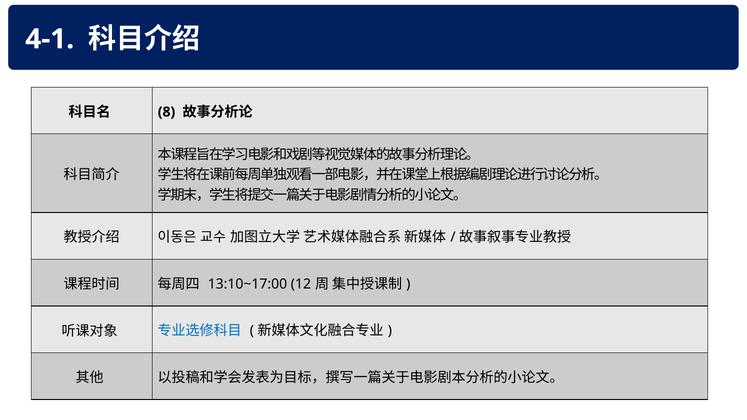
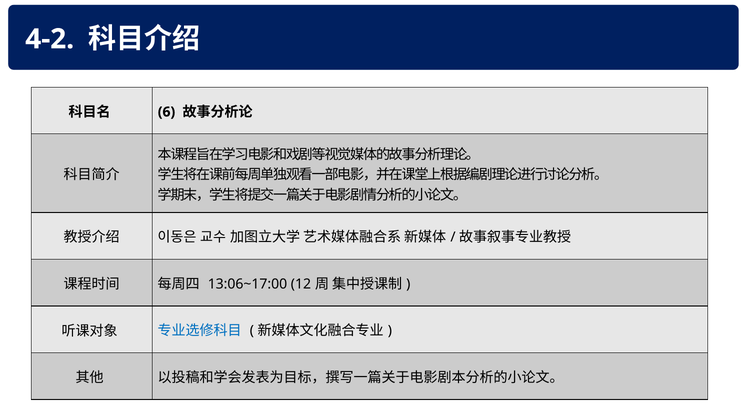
4-1: 4-1 -> 4-2
8: 8 -> 6
13:10~17:00: 13:10~17:00 -> 13:06~17:00
